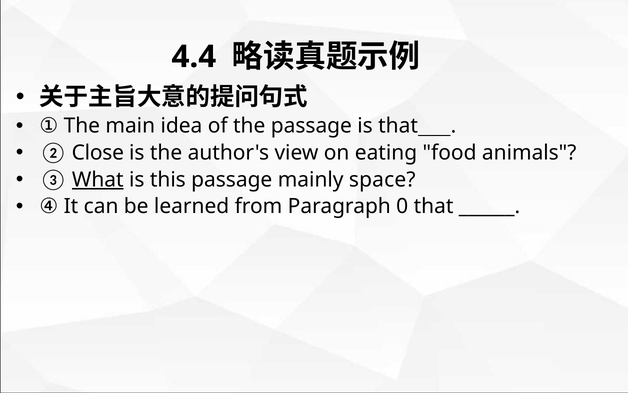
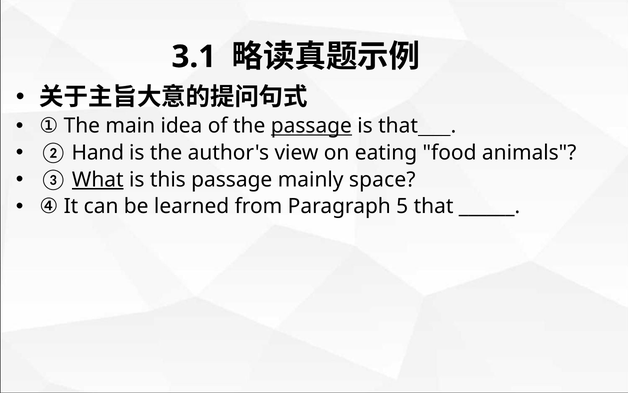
4.4: 4.4 -> 3.1
passage at (311, 126) underline: none -> present
Close: Close -> Hand
0: 0 -> 5
